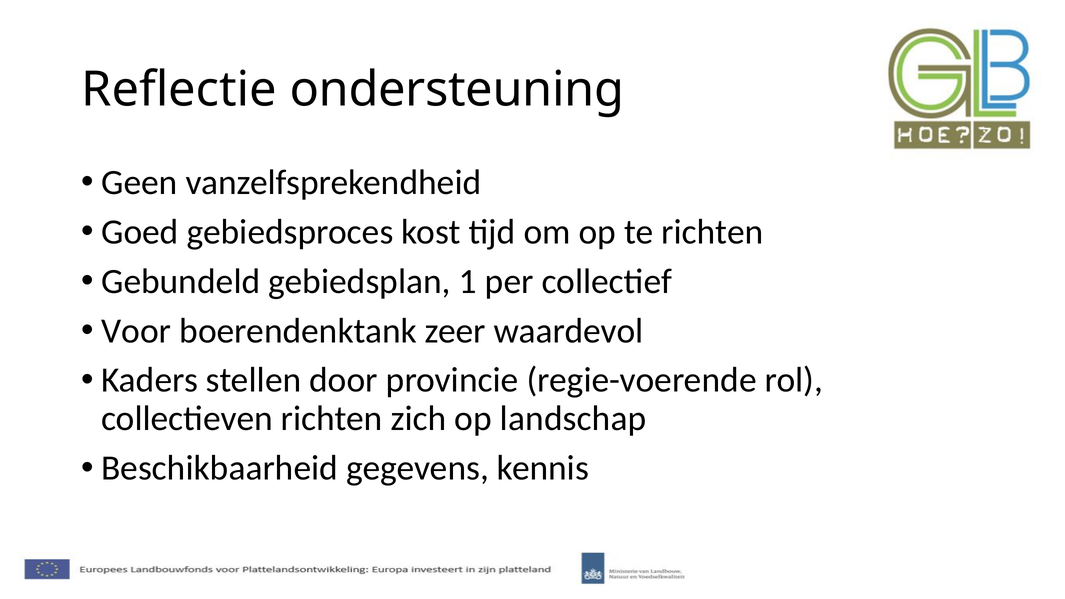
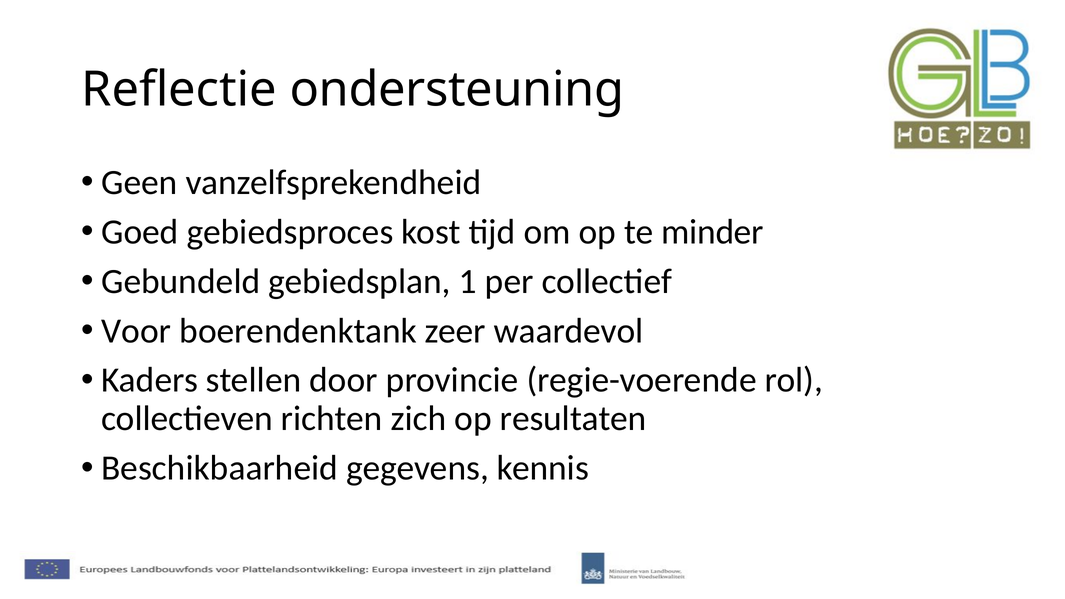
te richten: richten -> minder
landschap: landschap -> resultaten
